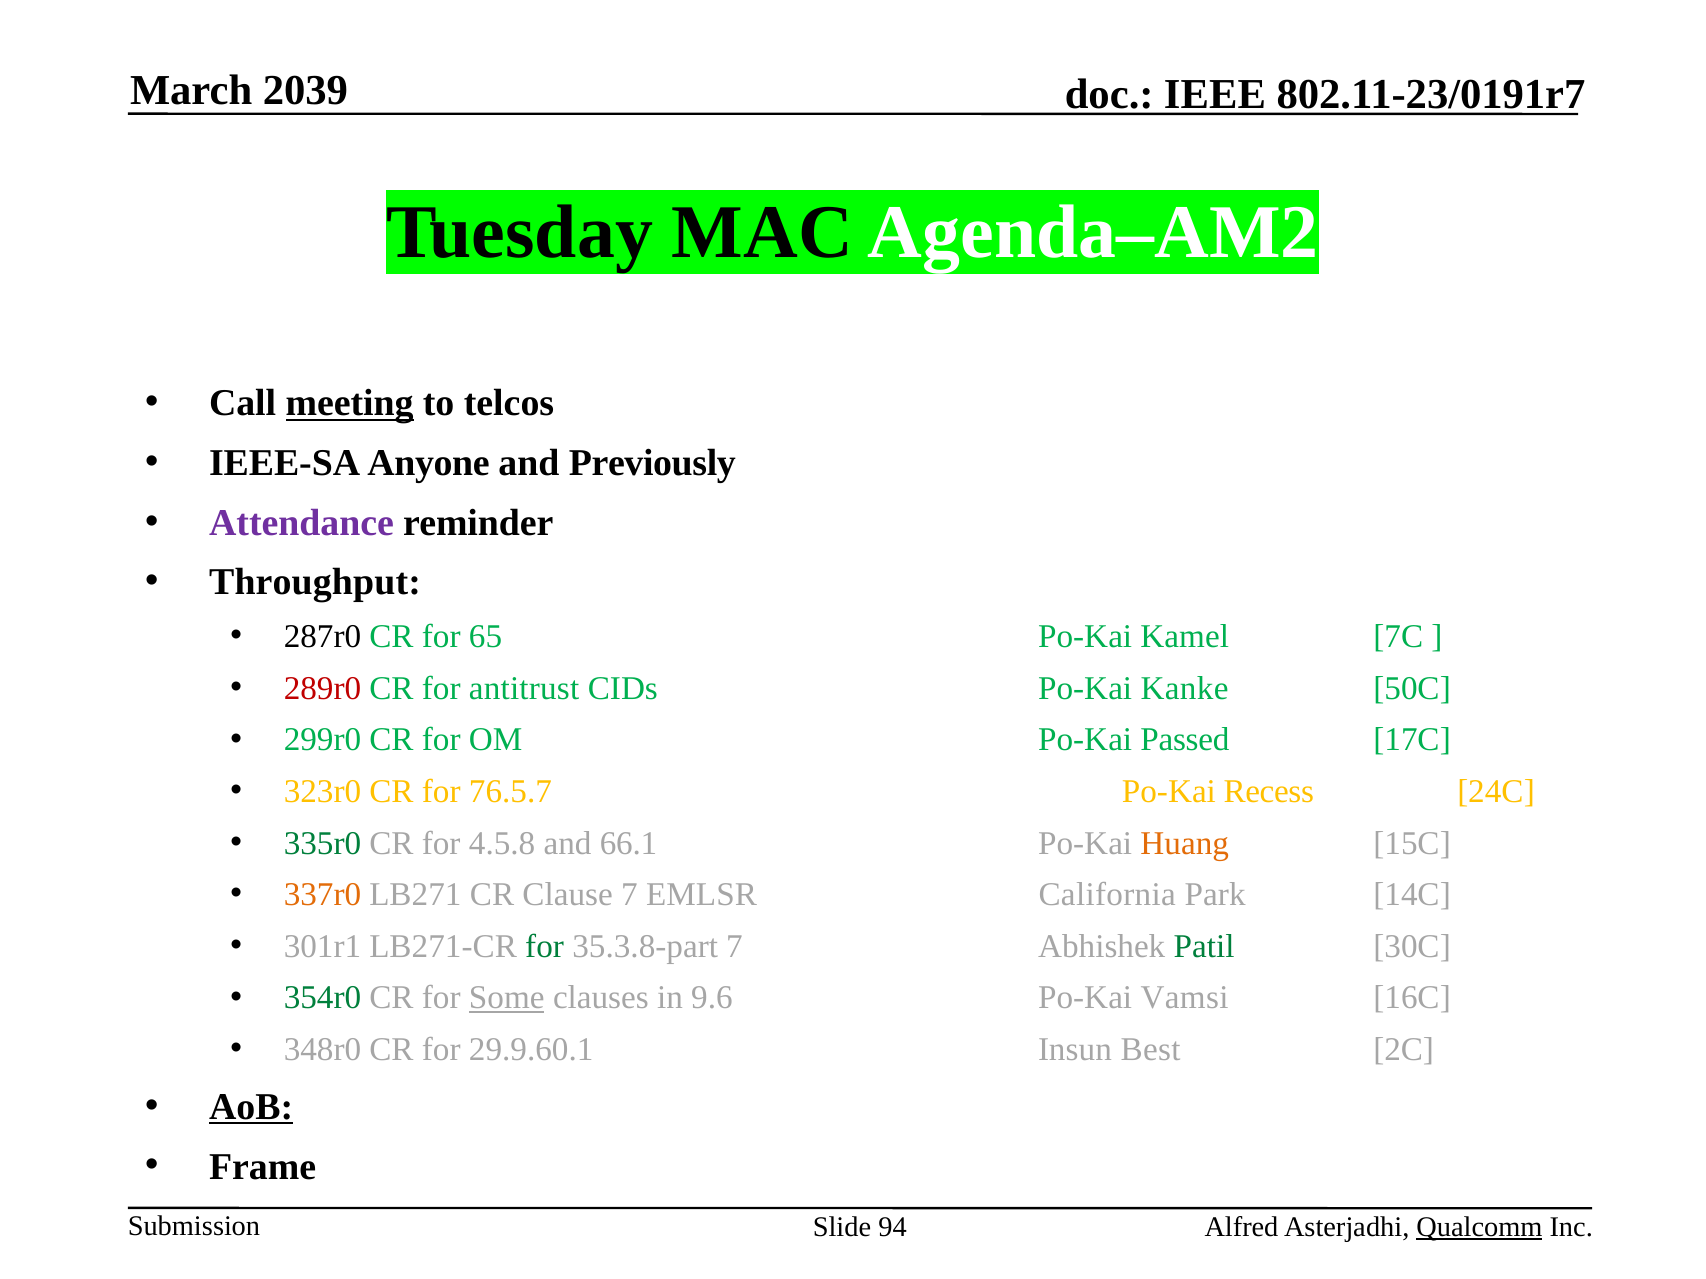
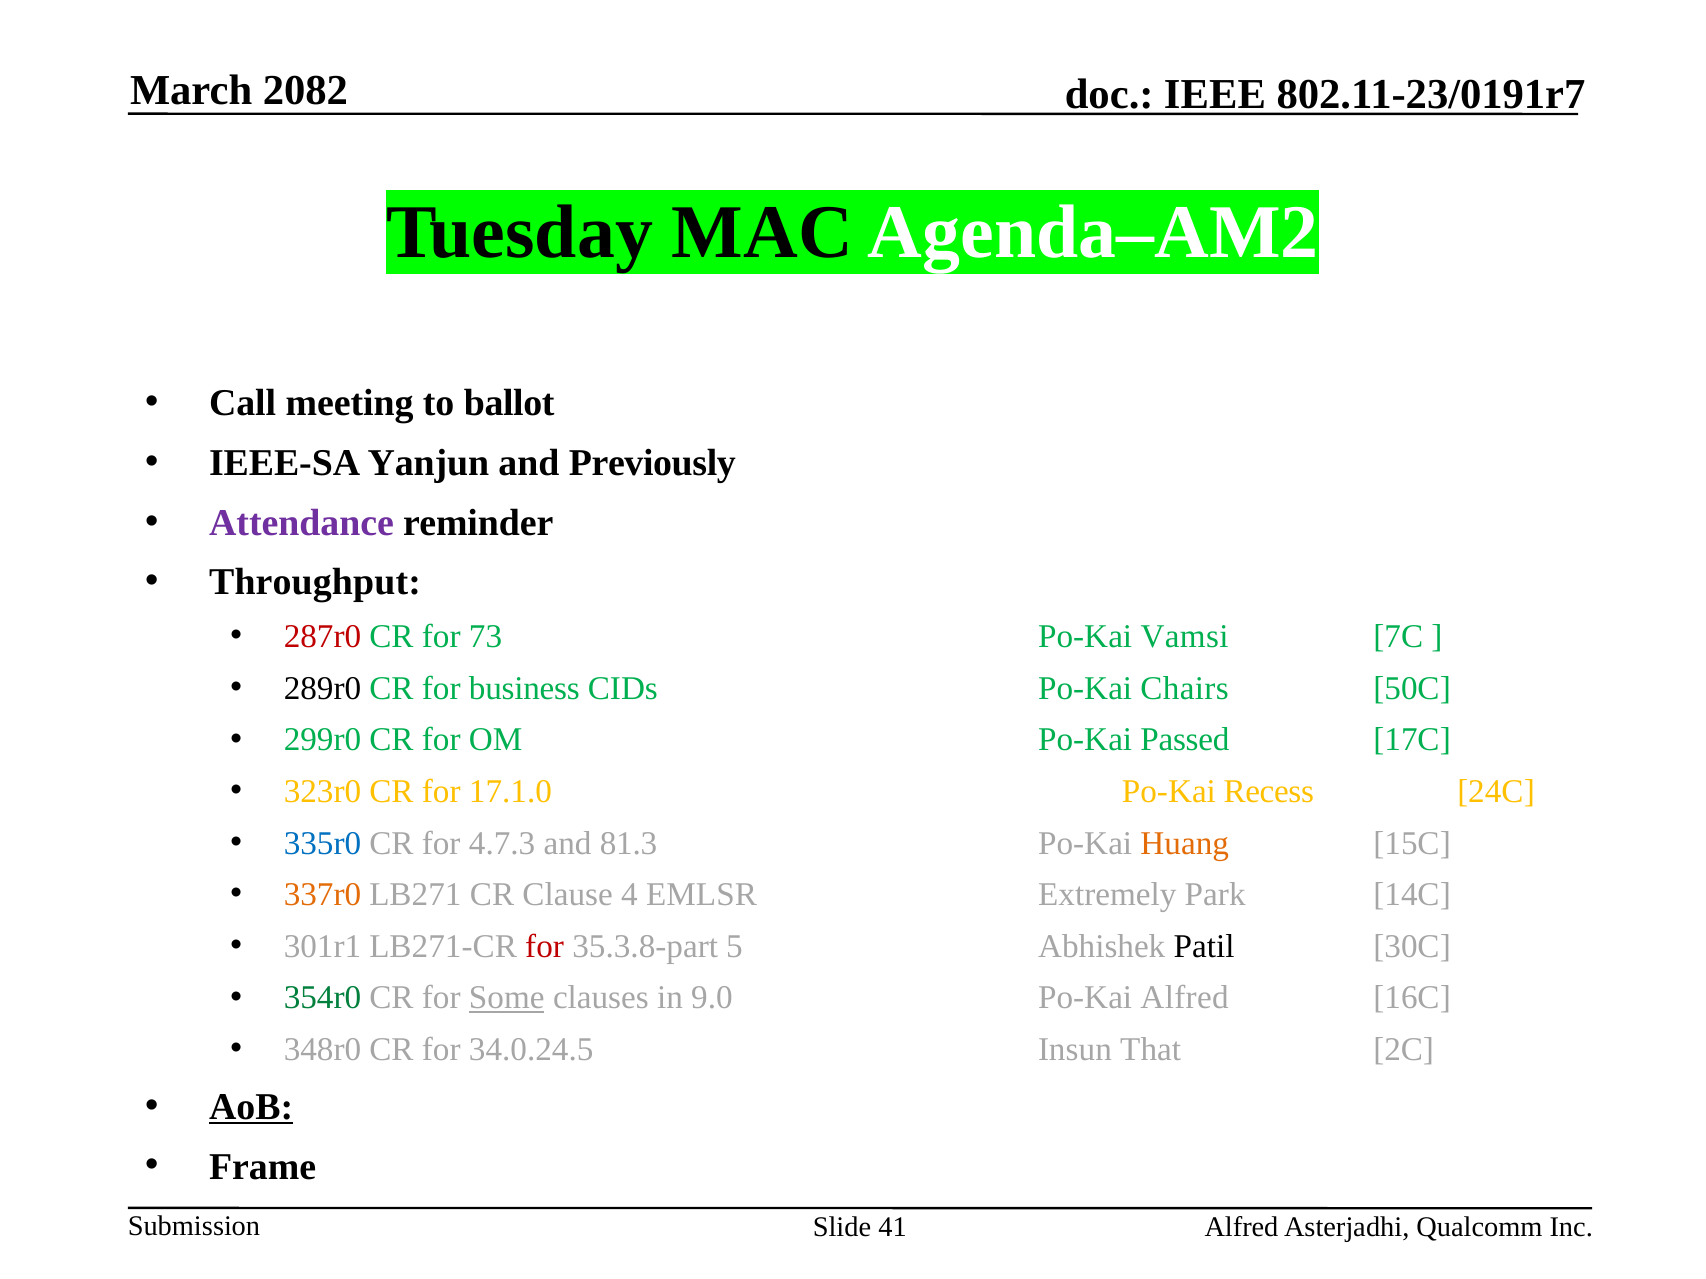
2039: 2039 -> 2082
meeting underline: present -> none
telcos: telcos -> ballot
Anyone: Anyone -> Yanjun
287r0 colour: black -> red
65: 65 -> 73
Kamel: Kamel -> Vamsi
289r0 colour: red -> black
antitrust: antitrust -> business
Kanke: Kanke -> Chairs
76.5.7: 76.5.7 -> 17.1.0
335r0 colour: green -> blue
4.5.8: 4.5.8 -> 4.7.3
66.1: 66.1 -> 81.3
Clause 7: 7 -> 4
California: California -> Extremely
for at (545, 947) colour: green -> red
35.3.8-part 7: 7 -> 5
Patil colour: green -> black
9.6: 9.6 -> 9.0
Po-Kai Vamsi: Vamsi -> Alfred
29.9.60.1: 29.9.60.1 -> 34.0.24.5
Best: Best -> That
94: 94 -> 41
Qualcomm underline: present -> none
